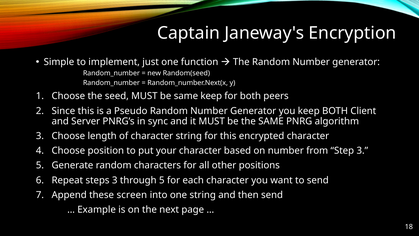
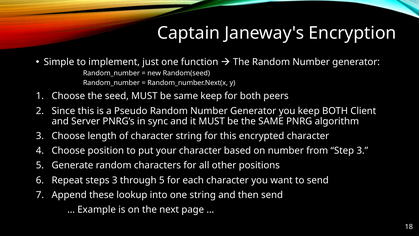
screen: screen -> lookup
